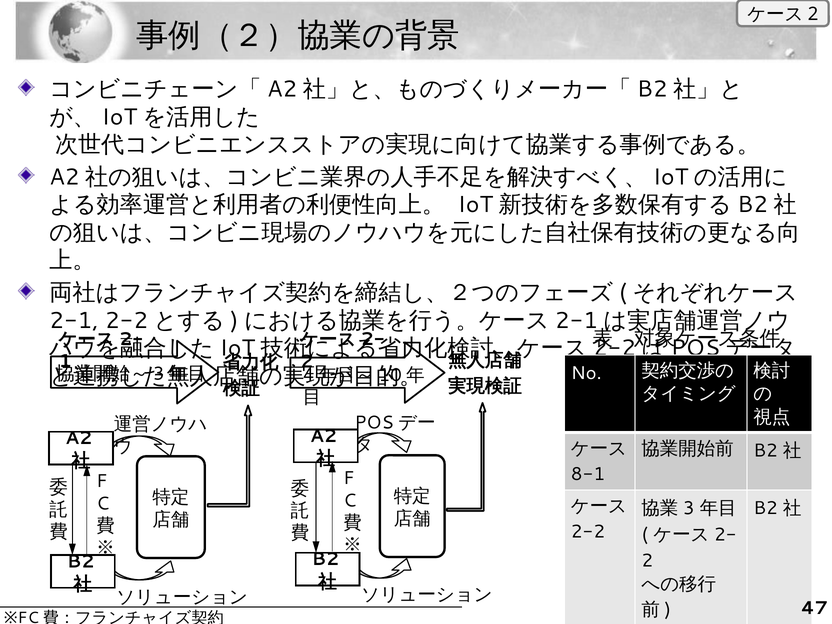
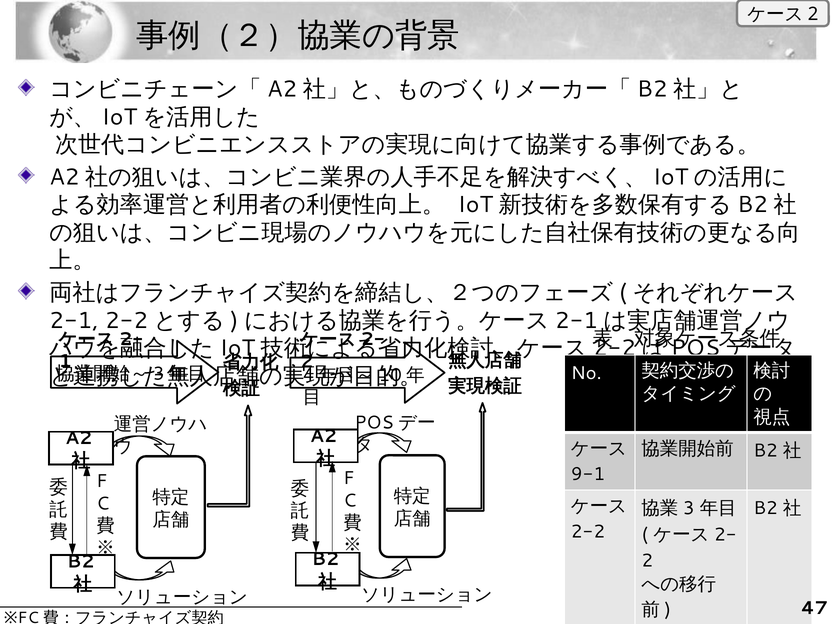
8-1: 8-1 -> 9-1
